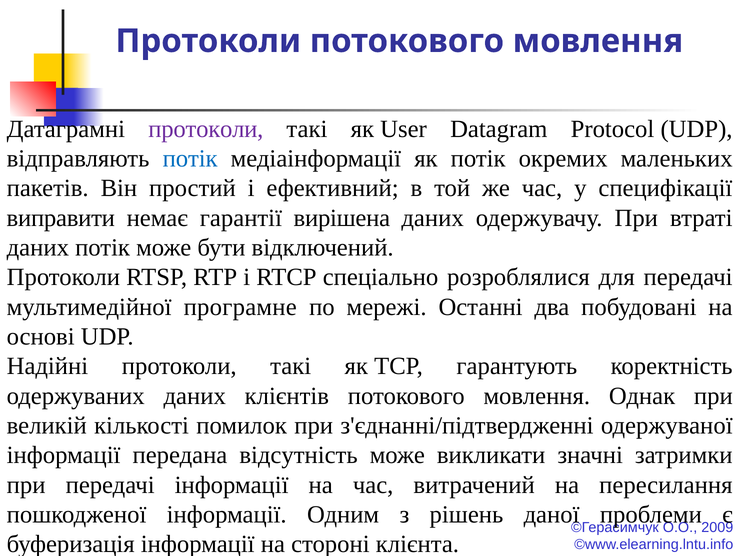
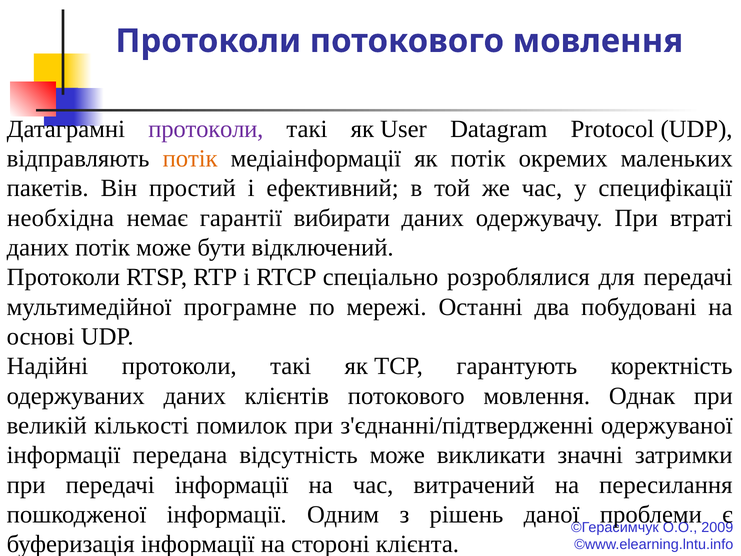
потік at (190, 159) colour: blue -> orange
виправити: виправити -> необхідна
вирішена: вирішена -> вибирати
